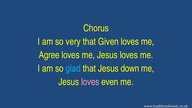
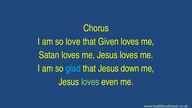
very: very -> love
Agree: Agree -> Satan
loves at (90, 82) colour: pink -> light green
